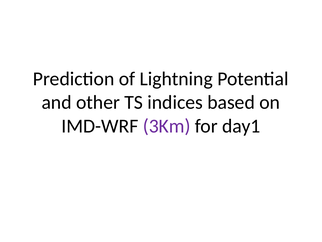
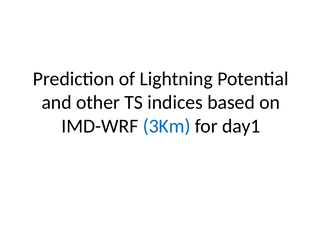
3Km colour: purple -> blue
